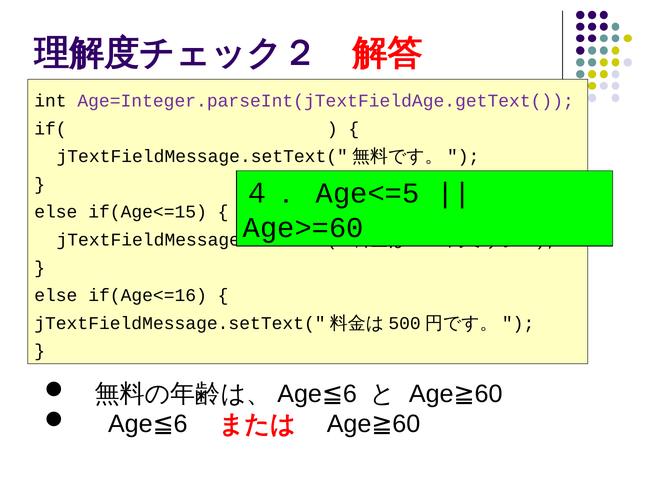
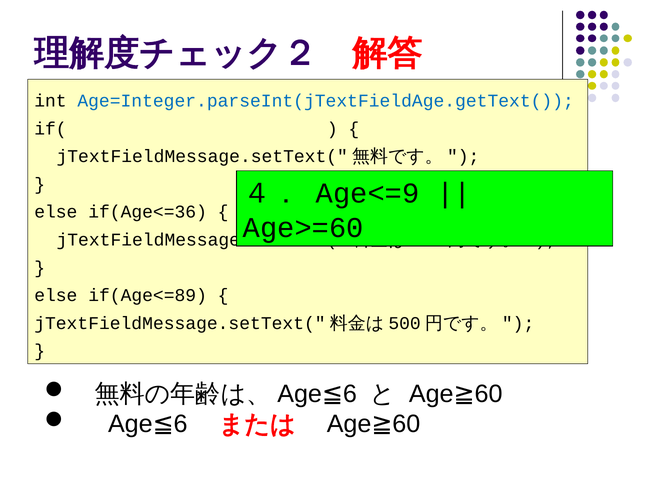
Age=Integer.parseInt(jTextFieldAge.getText( colour: purple -> blue
Age<=5: Age<=5 -> Age<=9
if(Age<=15: if(Age<=15 -> if(Age<=36
if(Age<=16: if(Age<=16 -> if(Age<=89
